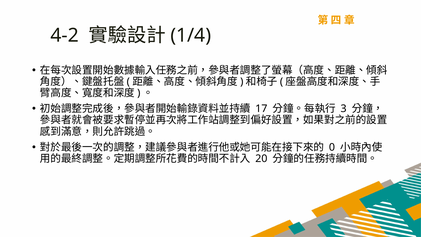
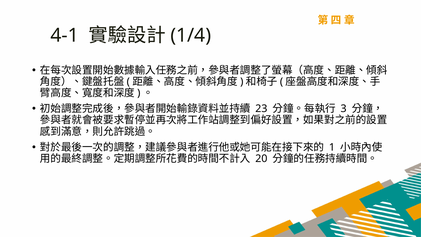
4-2: 4-2 -> 4-1
17: 17 -> 23
0: 0 -> 1
